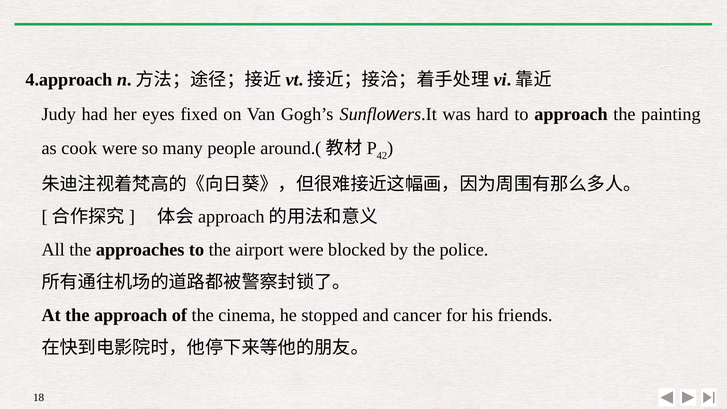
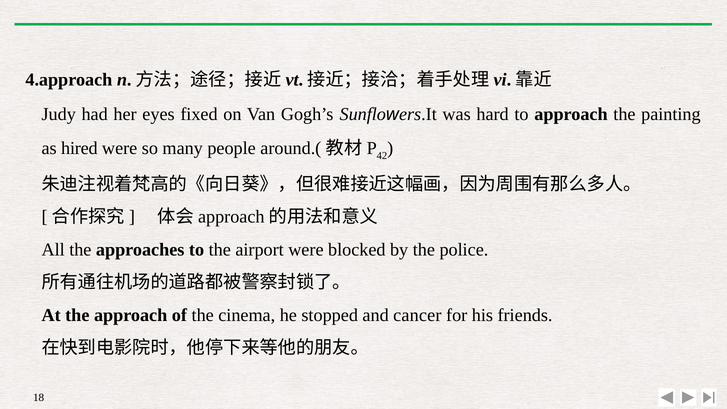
cook: cook -> hired
